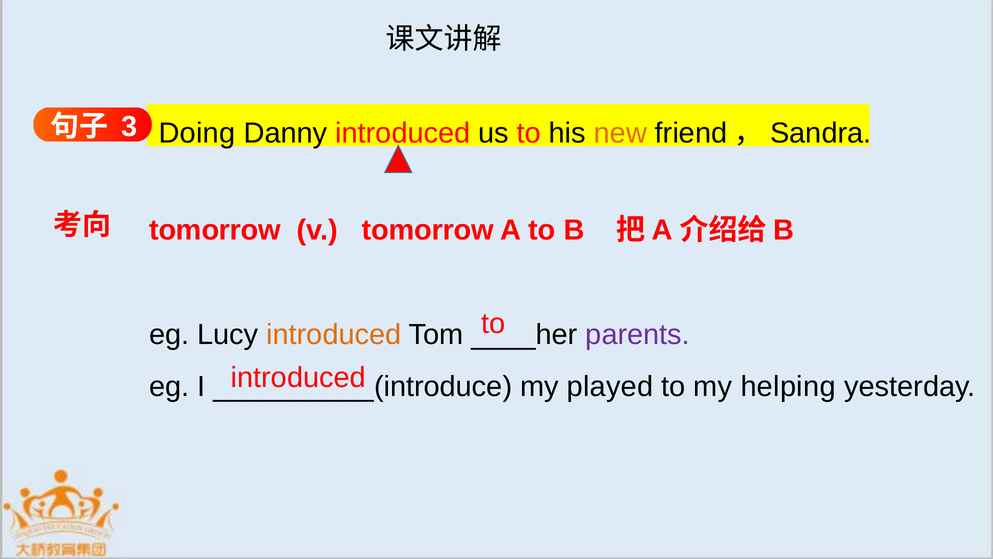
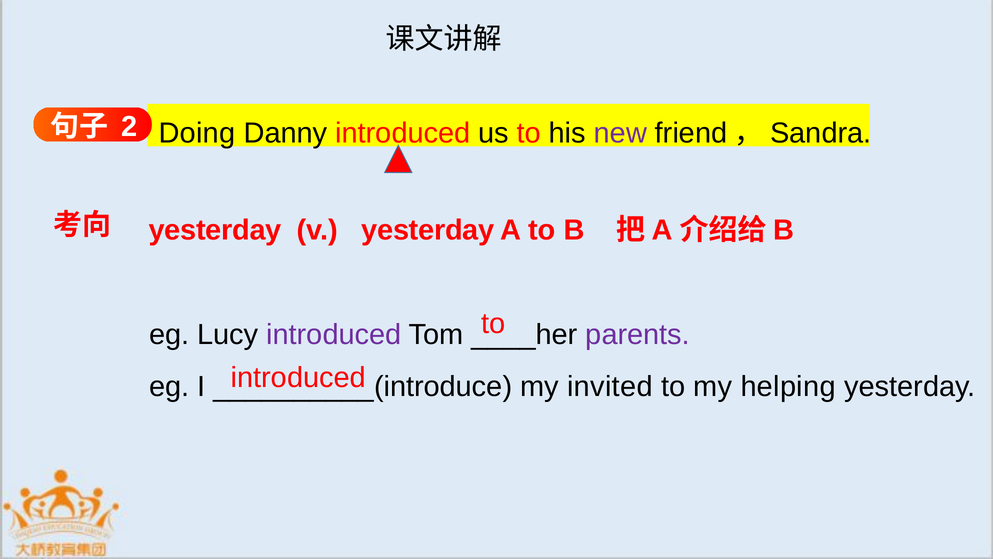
3: 3 -> 2
new colour: orange -> purple
tomorrow at (215, 230): tomorrow -> yesterday
v tomorrow: tomorrow -> yesterday
introduced at (334, 334) colour: orange -> purple
played: played -> invited
